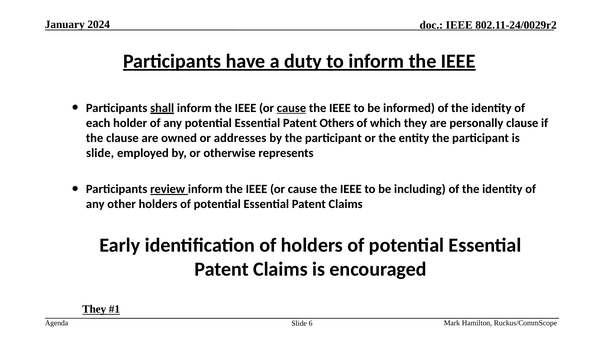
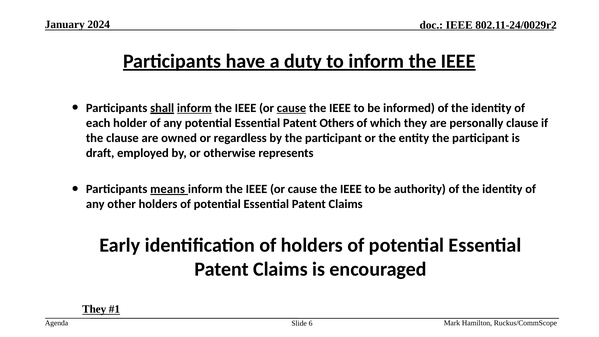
inform at (194, 108) underline: none -> present
addresses: addresses -> regardless
slide at (100, 153): slide -> draft
review: review -> means
including: including -> authority
